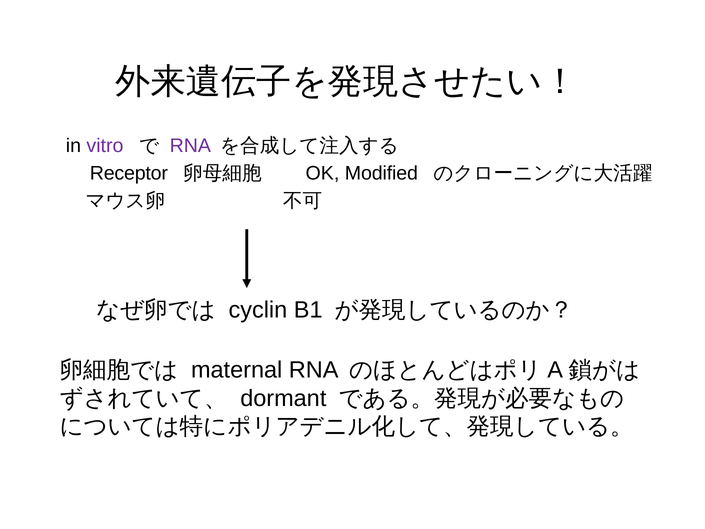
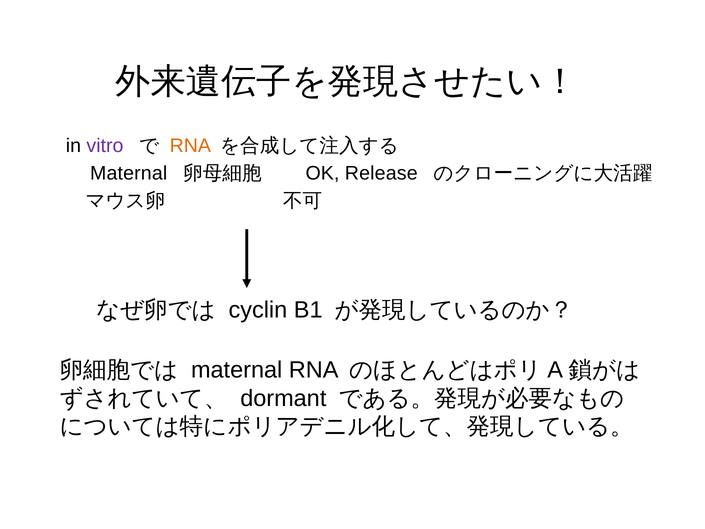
RNA at (190, 146) colour: purple -> orange
Receptor at (129, 173): Receptor -> Maternal
Modified: Modified -> Release
